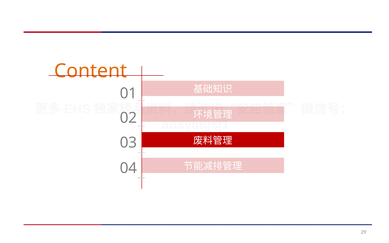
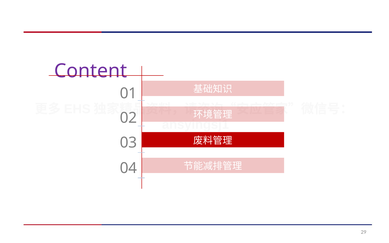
Content colour: orange -> purple
